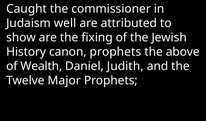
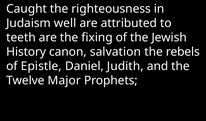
commissioner: commissioner -> righteousness
show: show -> teeth
canon prophets: prophets -> salvation
above: above -> rebels
Wealth: Wealth -> Epistle
